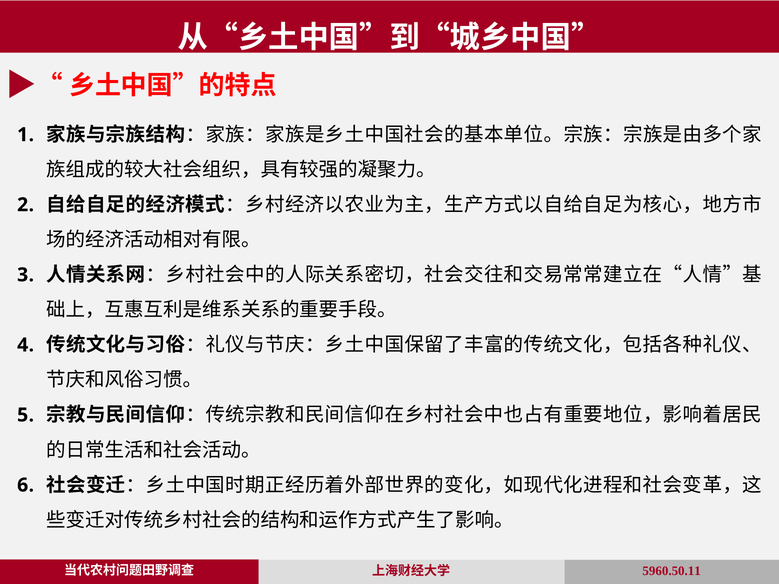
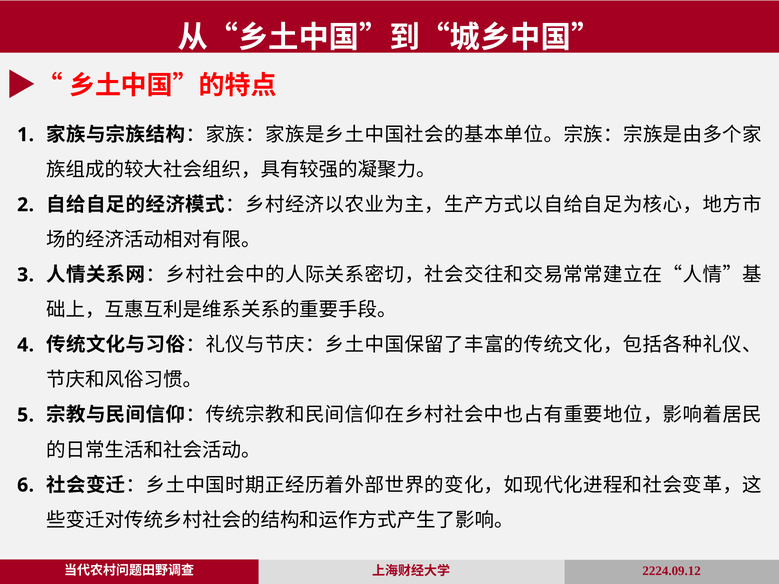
5960.50.11: 5960.50.11 -> 2224.09.12
